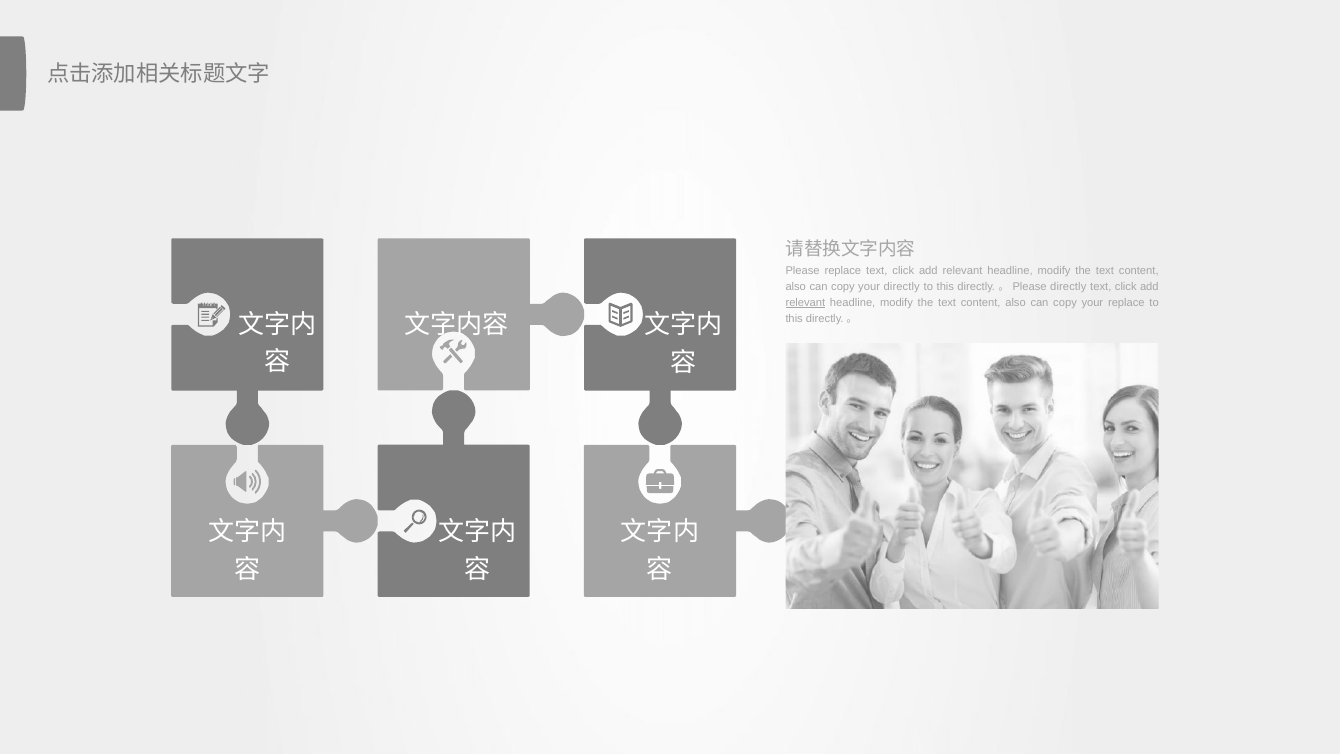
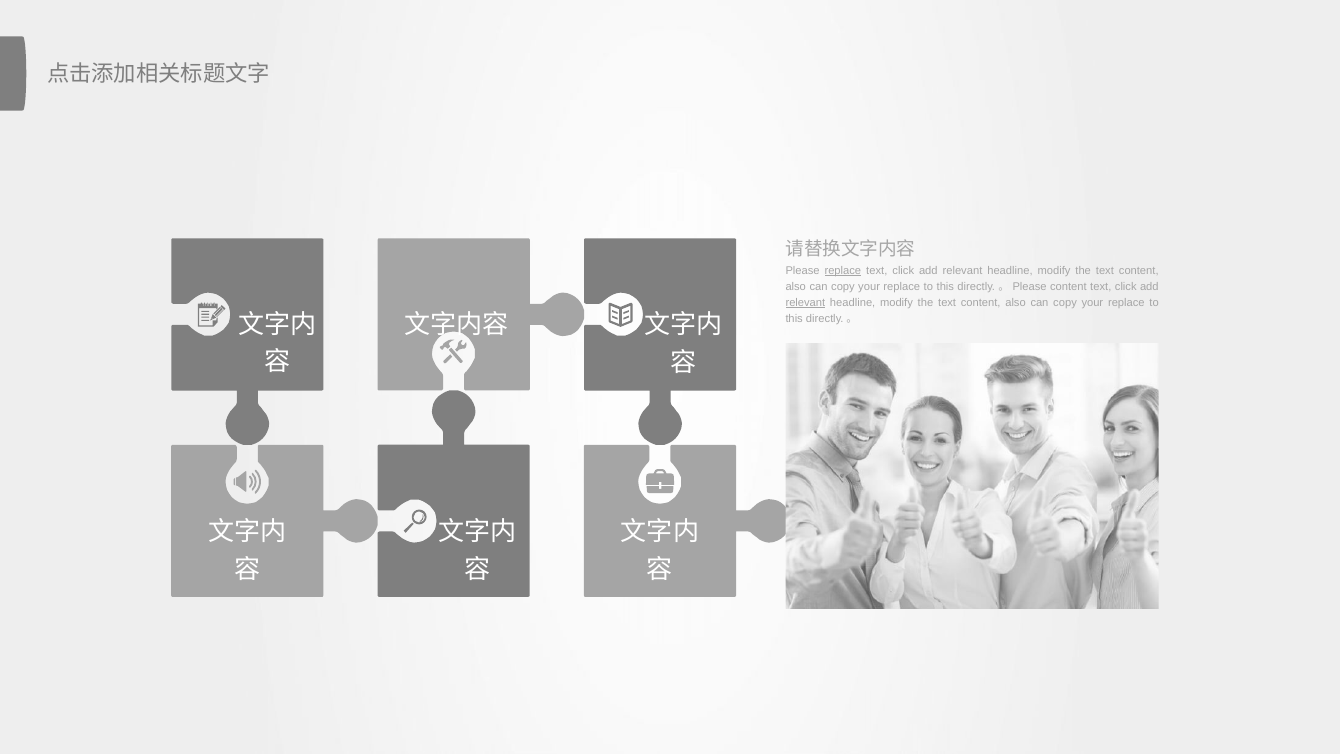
replace at (843, 270) underline: none -> present
directly at (902, 286): directly -> replace
Please directly: directly -> content
